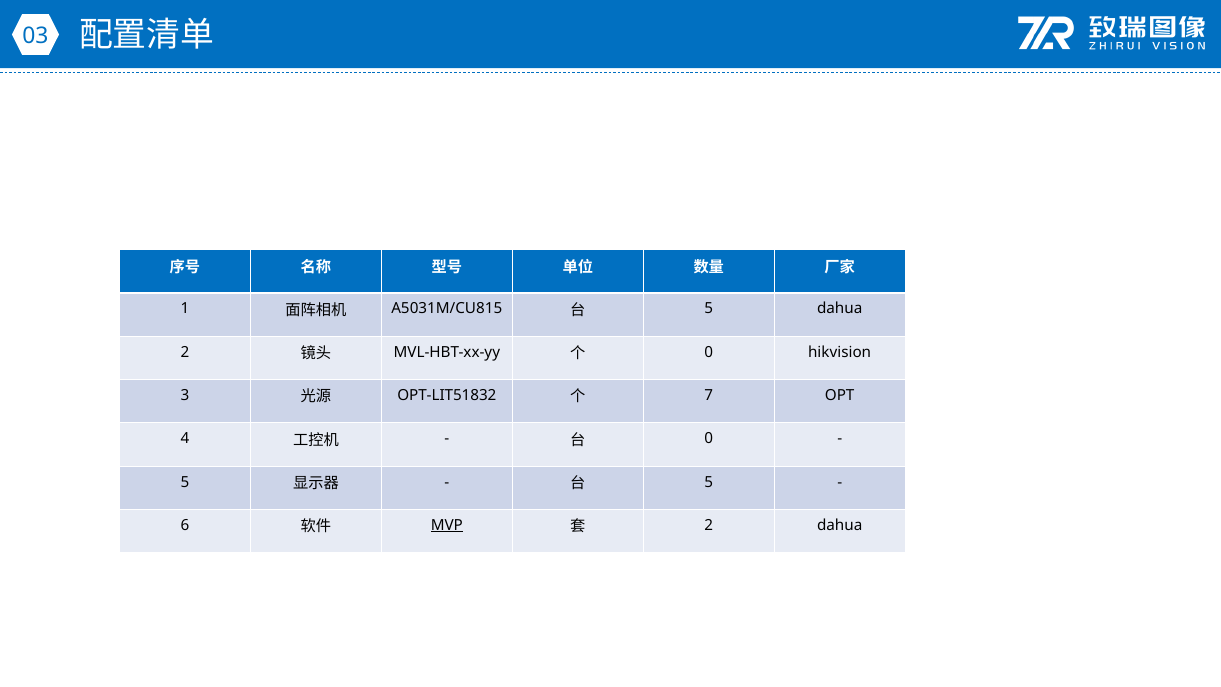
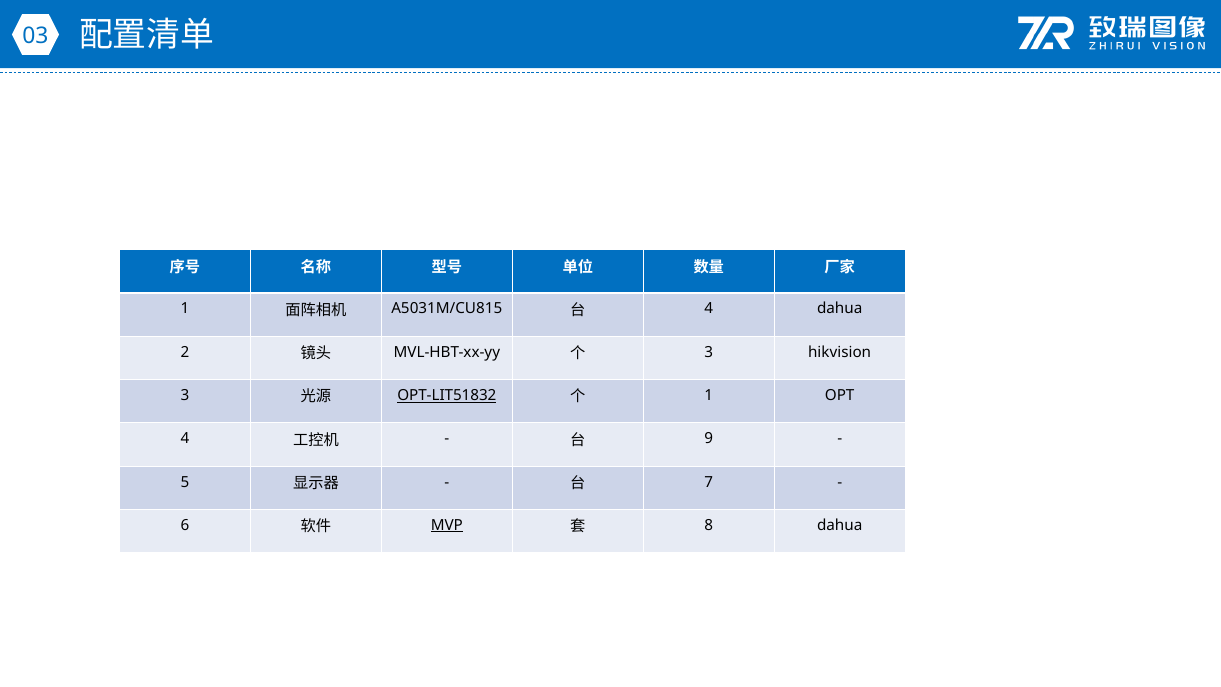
5 at (709, 309): 5 -> 4
0 at (709, 352): 0 -> 3
OPT-LIT51832 underline: none -> present
7 at (709, 395): 7 -> 1
0 at (709, 439): 0 -> 9
5 at (709, 482): 5 -> 7
2 at (709, 525): 2 -> 8
